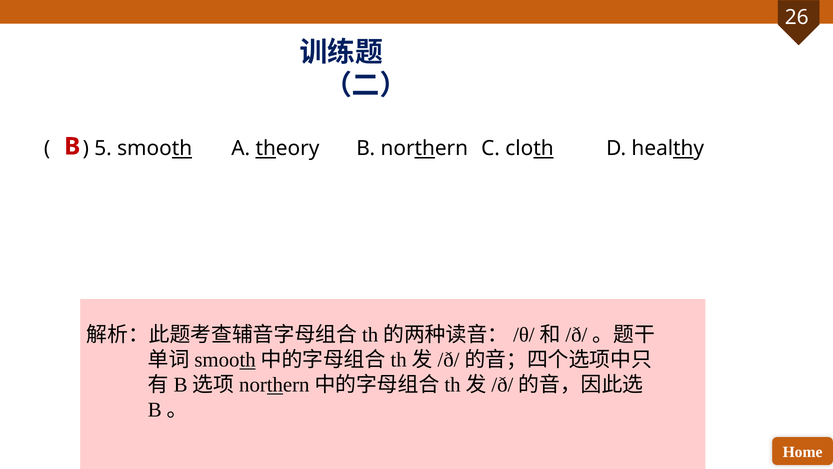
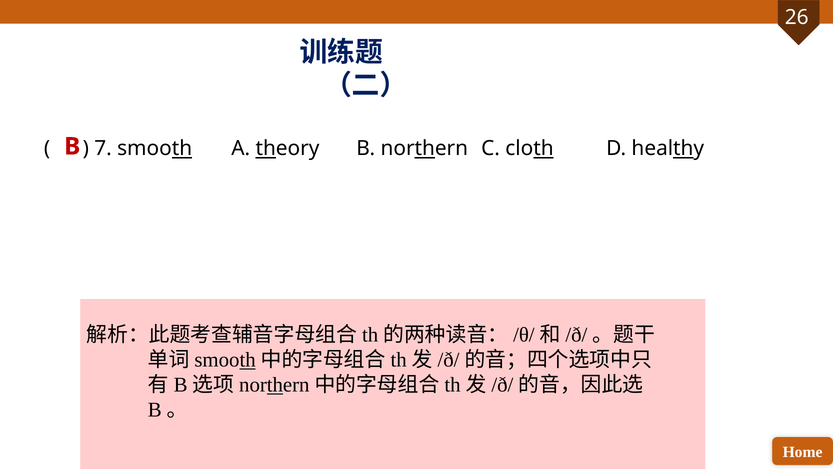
5: 5 -> 7
